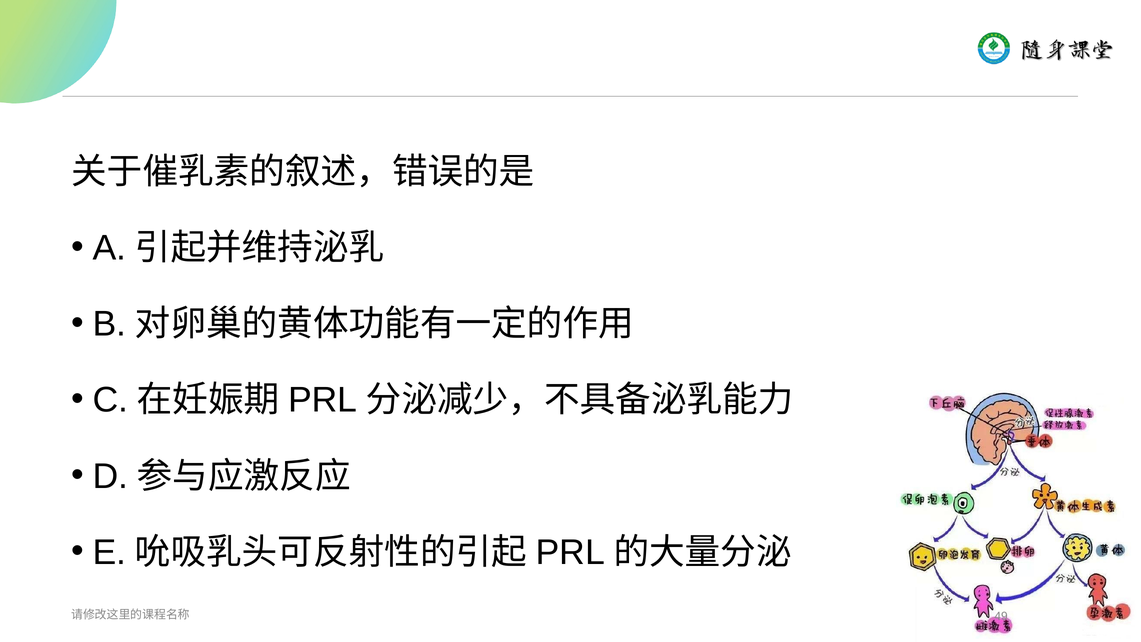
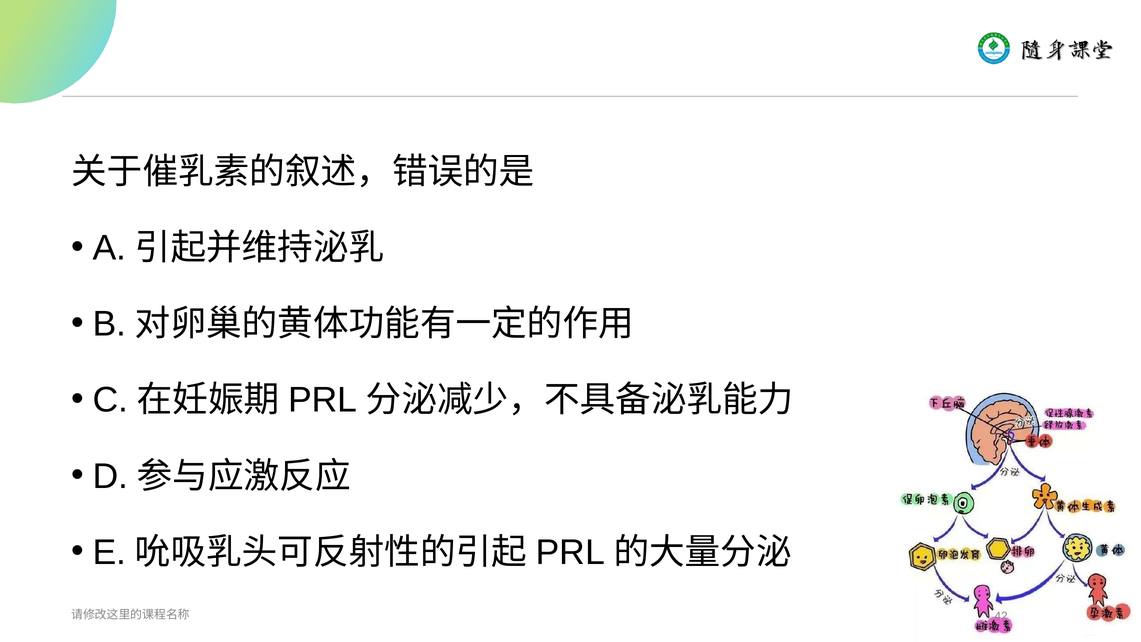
49: 49 -> 42
